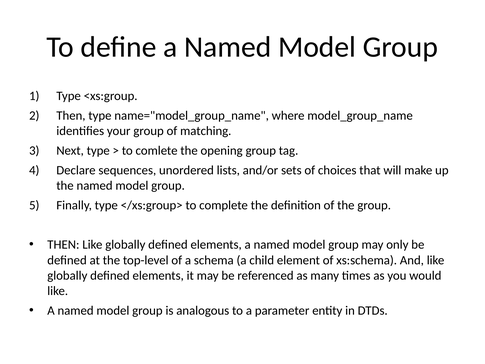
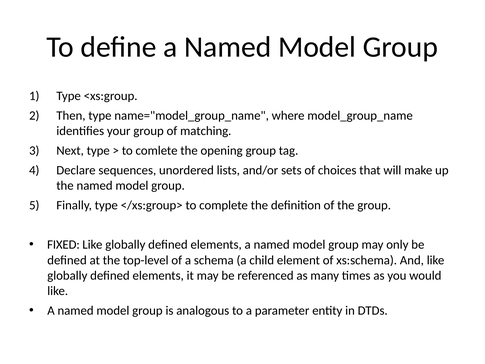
THEN at (63, 245): THEN -> FIXED
